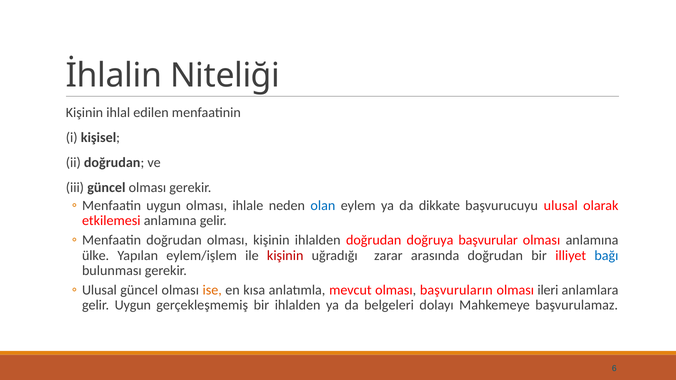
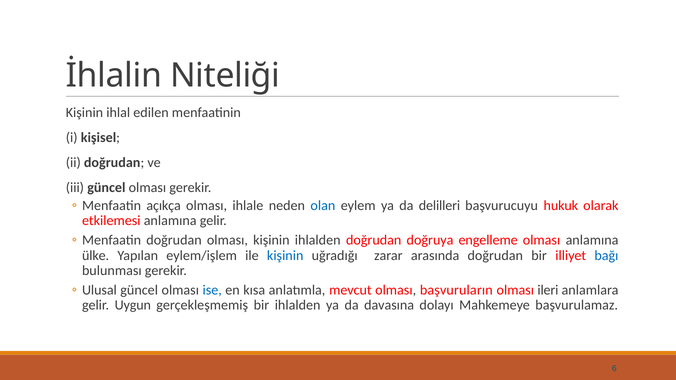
Menfaatin uygun: uygun -> açıkça
dikkate: dikkate -> delilleri
başvurucuyu ulusal: ulusal -> hukuk
başvurular: başvurular -> engelleme
kişinin at (285, 256) colour: red -> blue
ise colour: orange -> blue
belgeleri: belgeleri -> davasına
